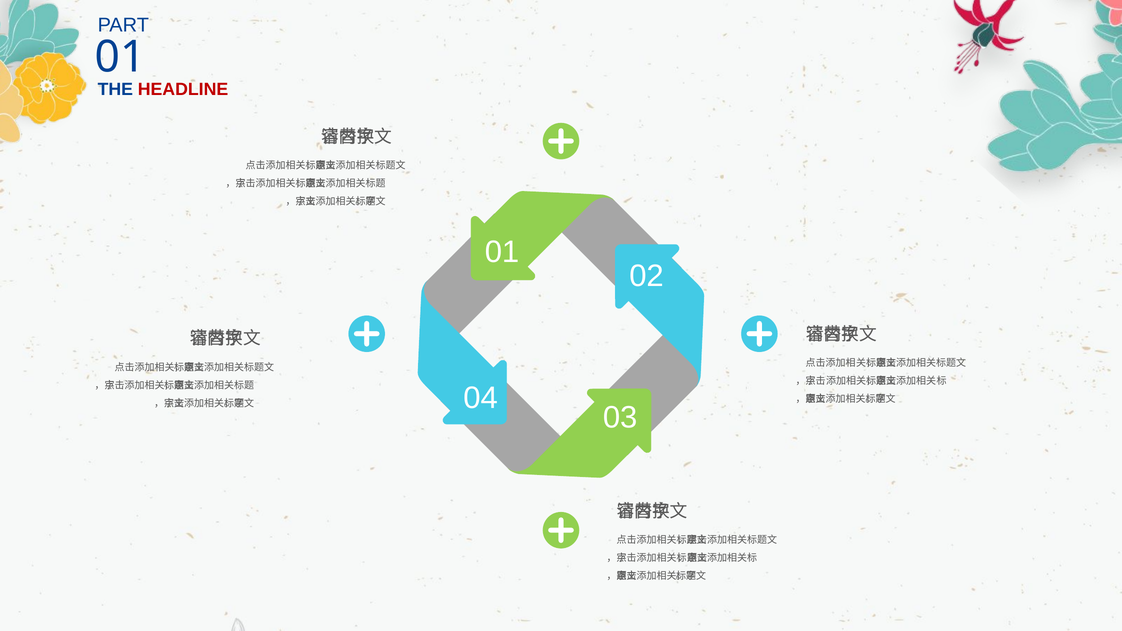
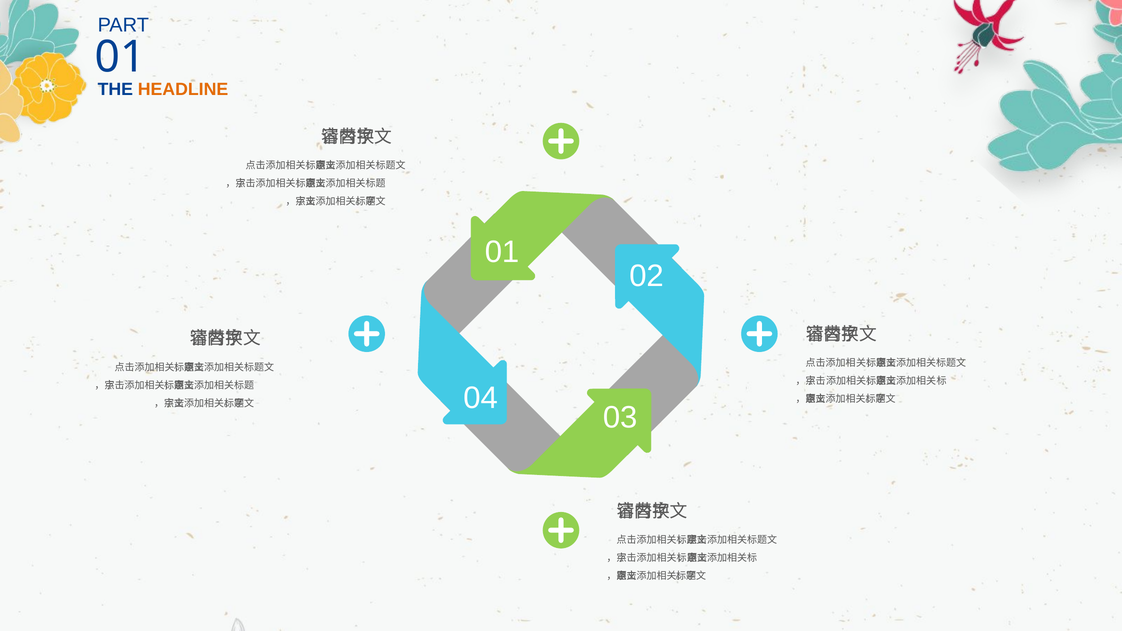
HEADLINE colour: red -> orange
